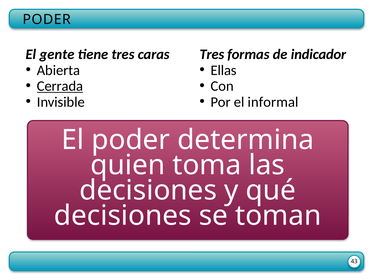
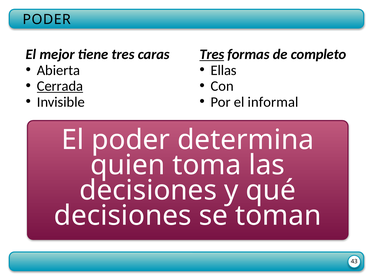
gente: gente -> mejor
Tres at (212, 54) underline: none -> present
indicador: indicador -> completo
